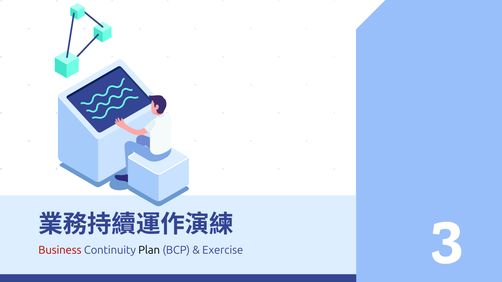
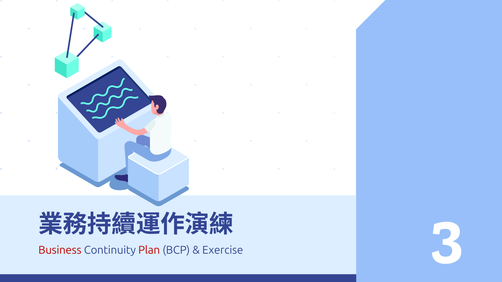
Plan colour: black -> red
